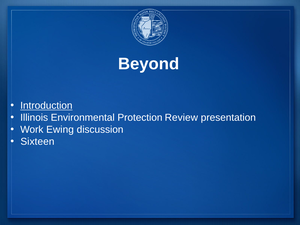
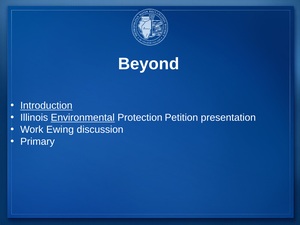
Environmental underline: none -> present
Review: Review -> Petition
Sixteen: Sixteen -> Primary
